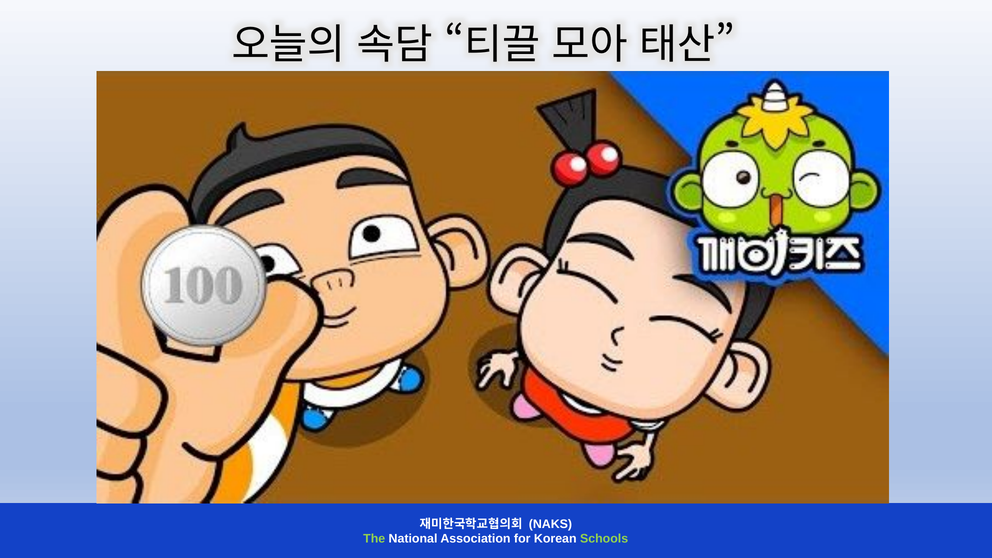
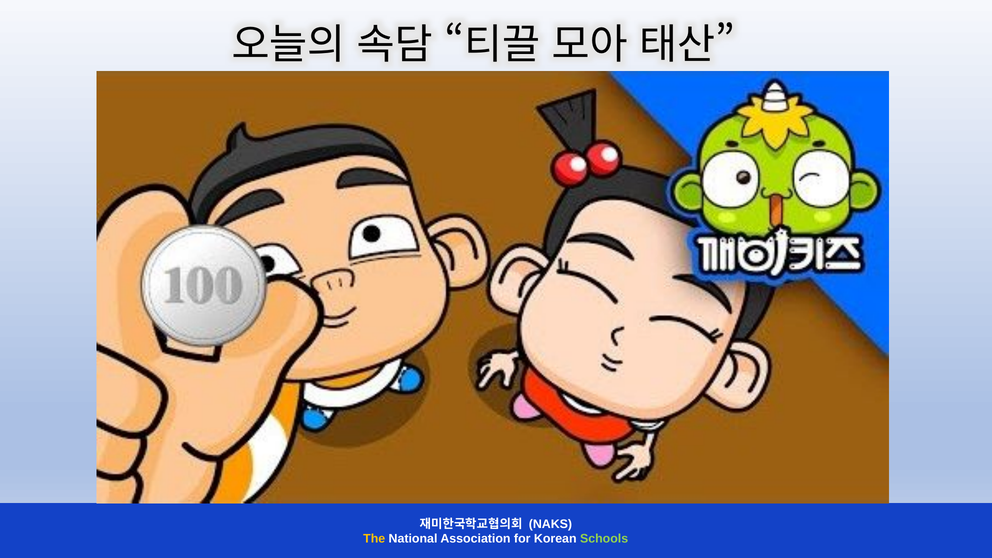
The colour: light green -> yellow
